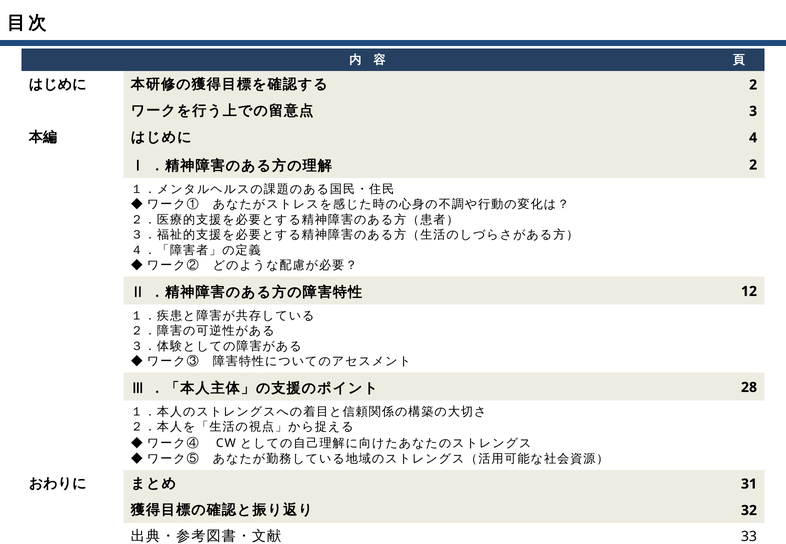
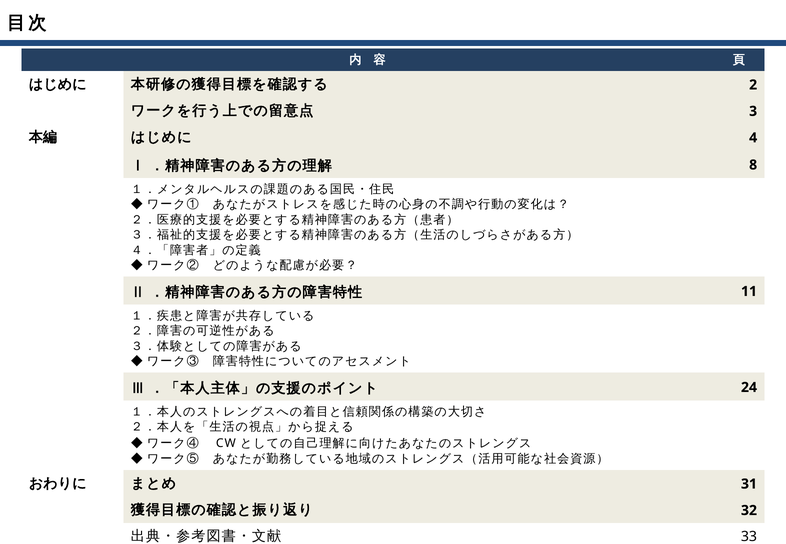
2 at (753, 165): 2 -> 8
12: 12 -> 11
28: 28 -> 24
